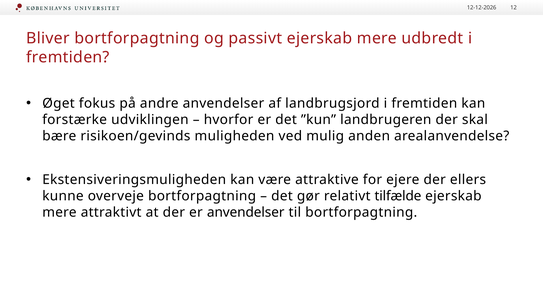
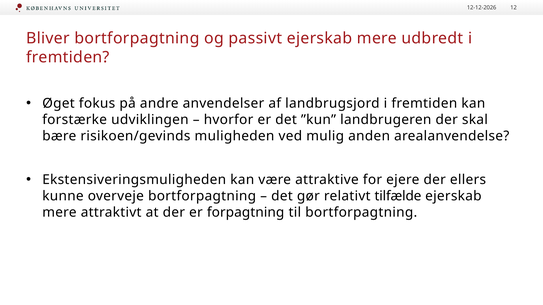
er anvendelser: anvendelser -> forpagtning
